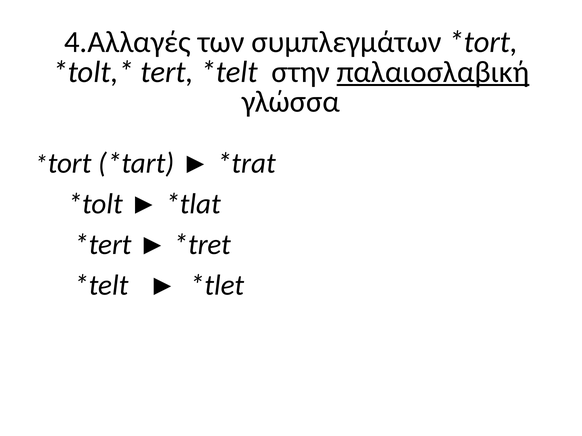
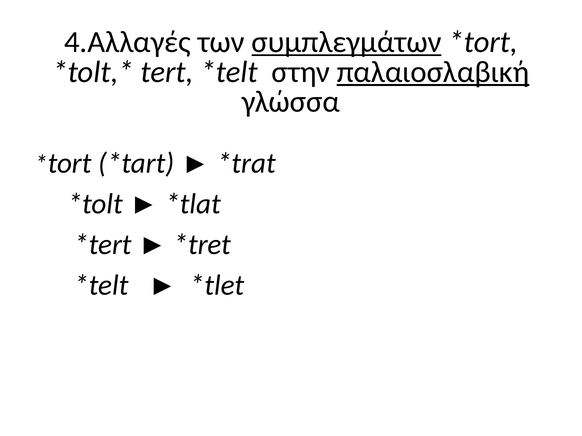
συμπλεγμάτων underline: none -> present
